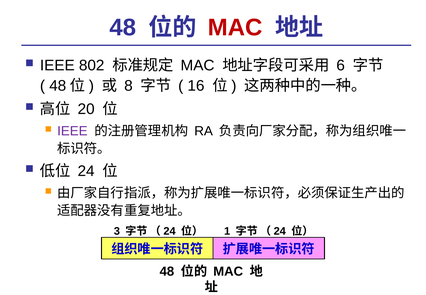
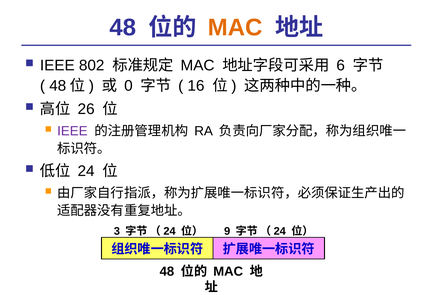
MAC at (235, 27) colour: red -> orange
8: 8 -> 0
20: 20 -> 26
1: 1 -> 9
